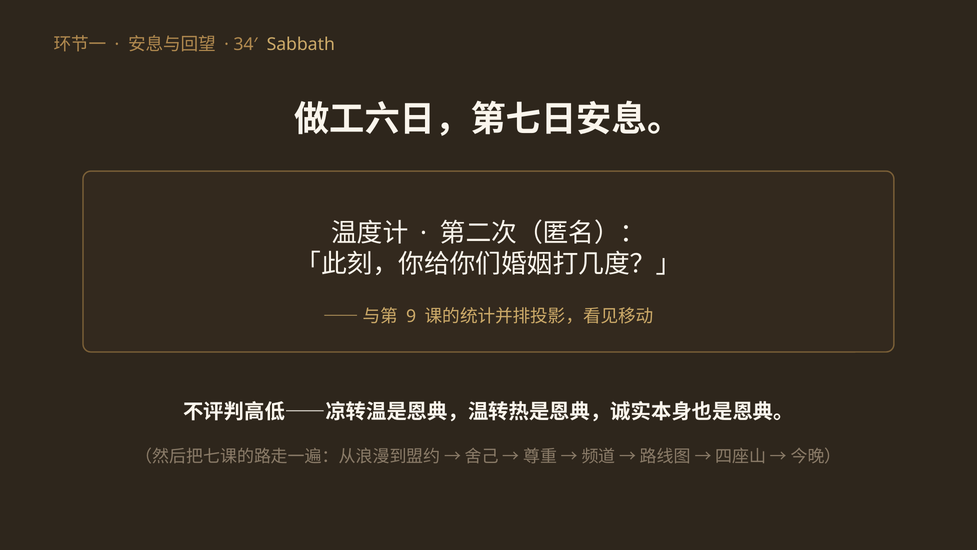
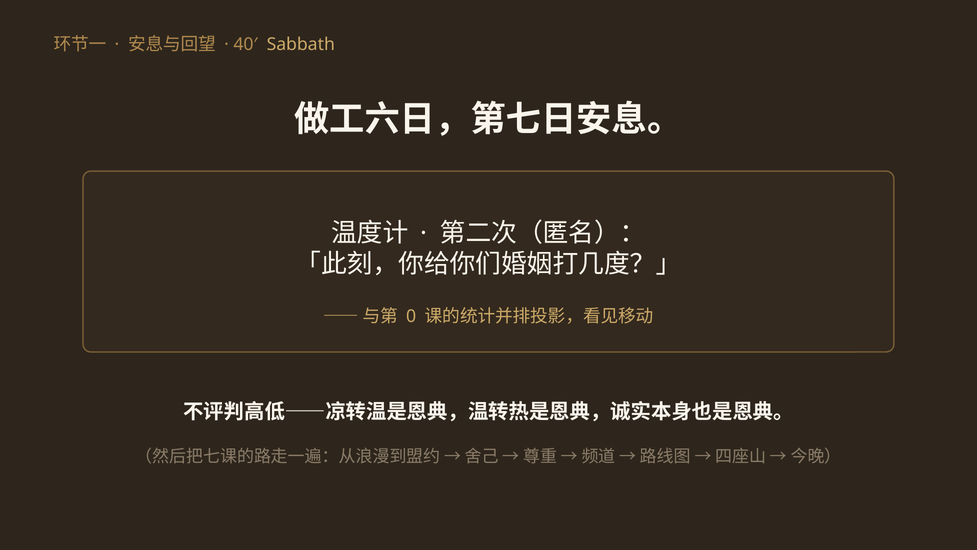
34′: 34′ -> 40′
9: 9 -> 0
